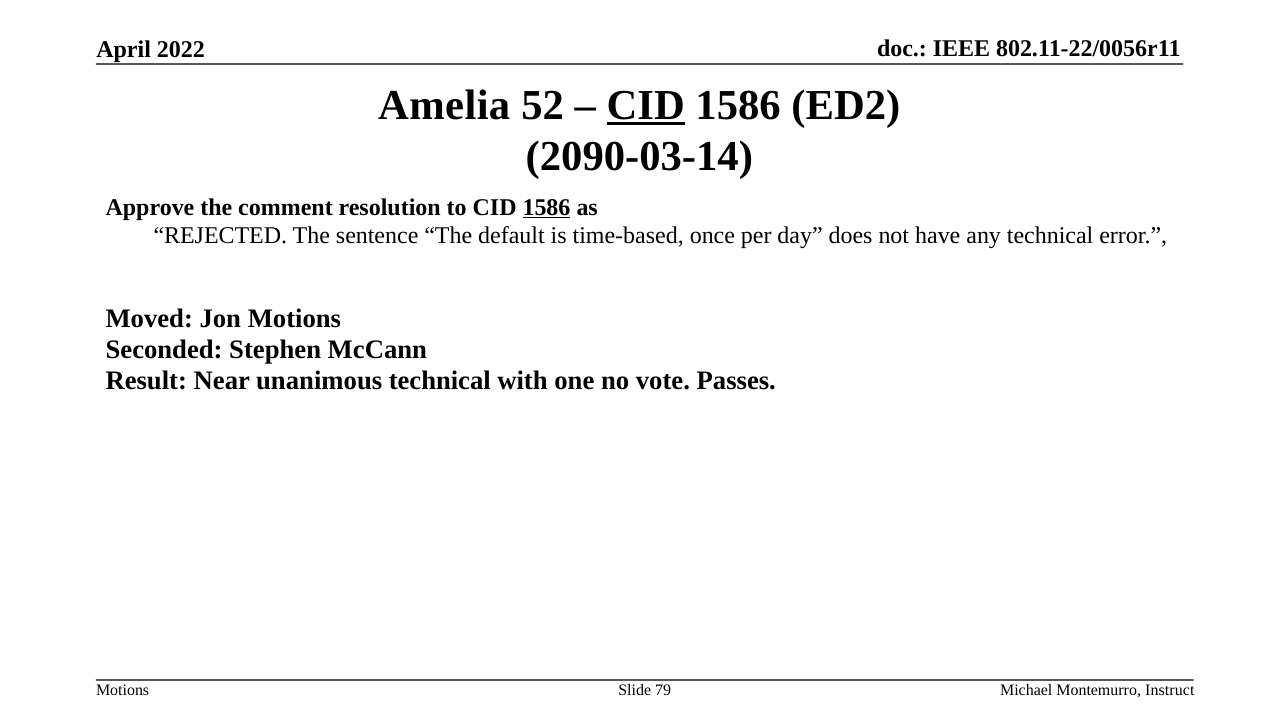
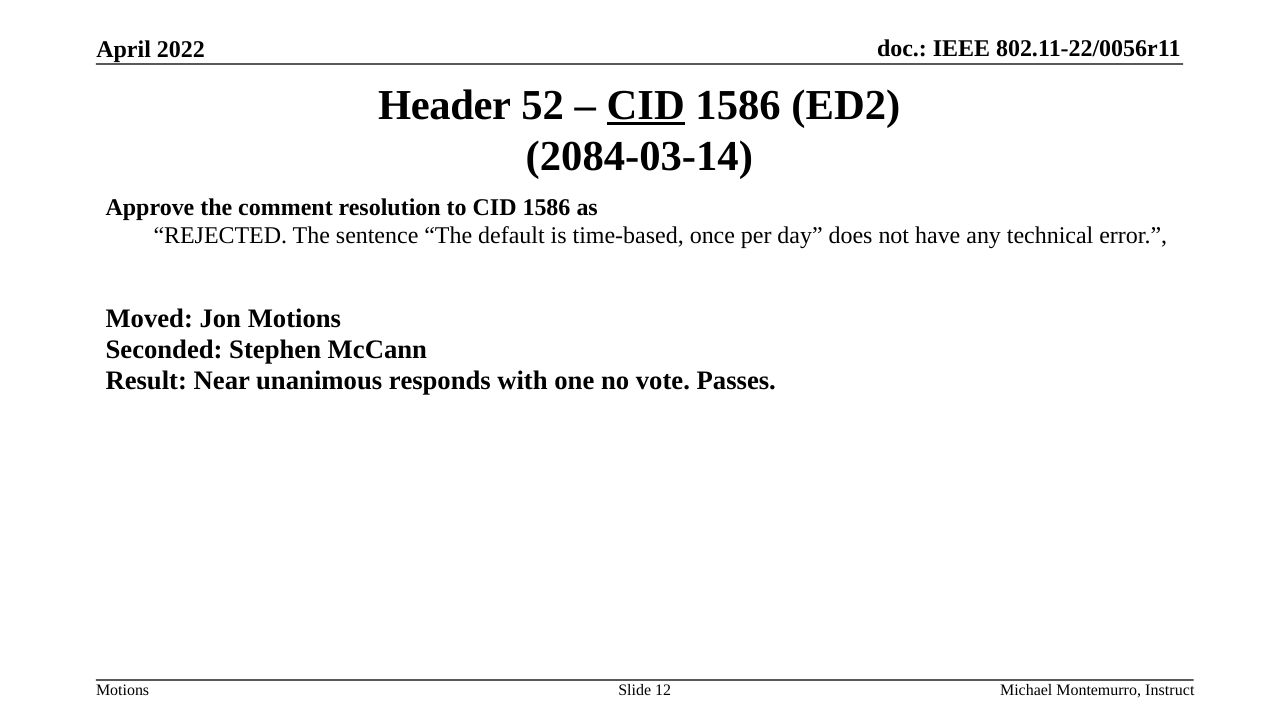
Amelia: Amelia -> Header
2090-03-14: 2090-03-14 -> 2084-03-14
1586 at (546, 207) underline: present -> none
unanimous technical: technical -> responds
79: 79 -> 12
